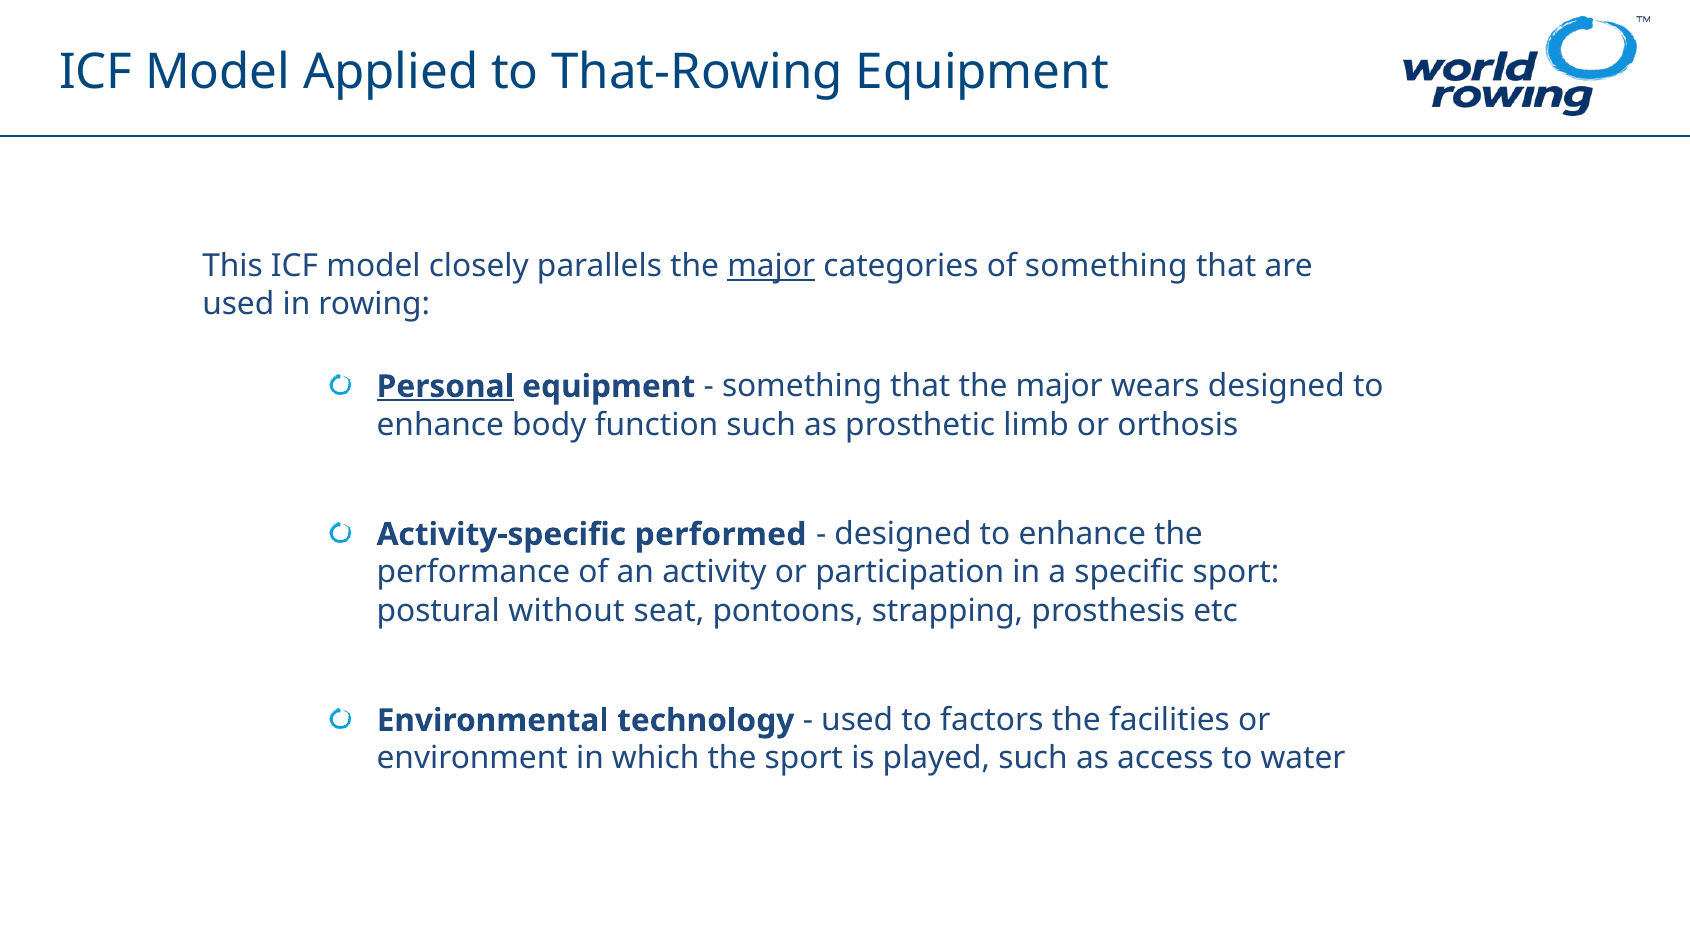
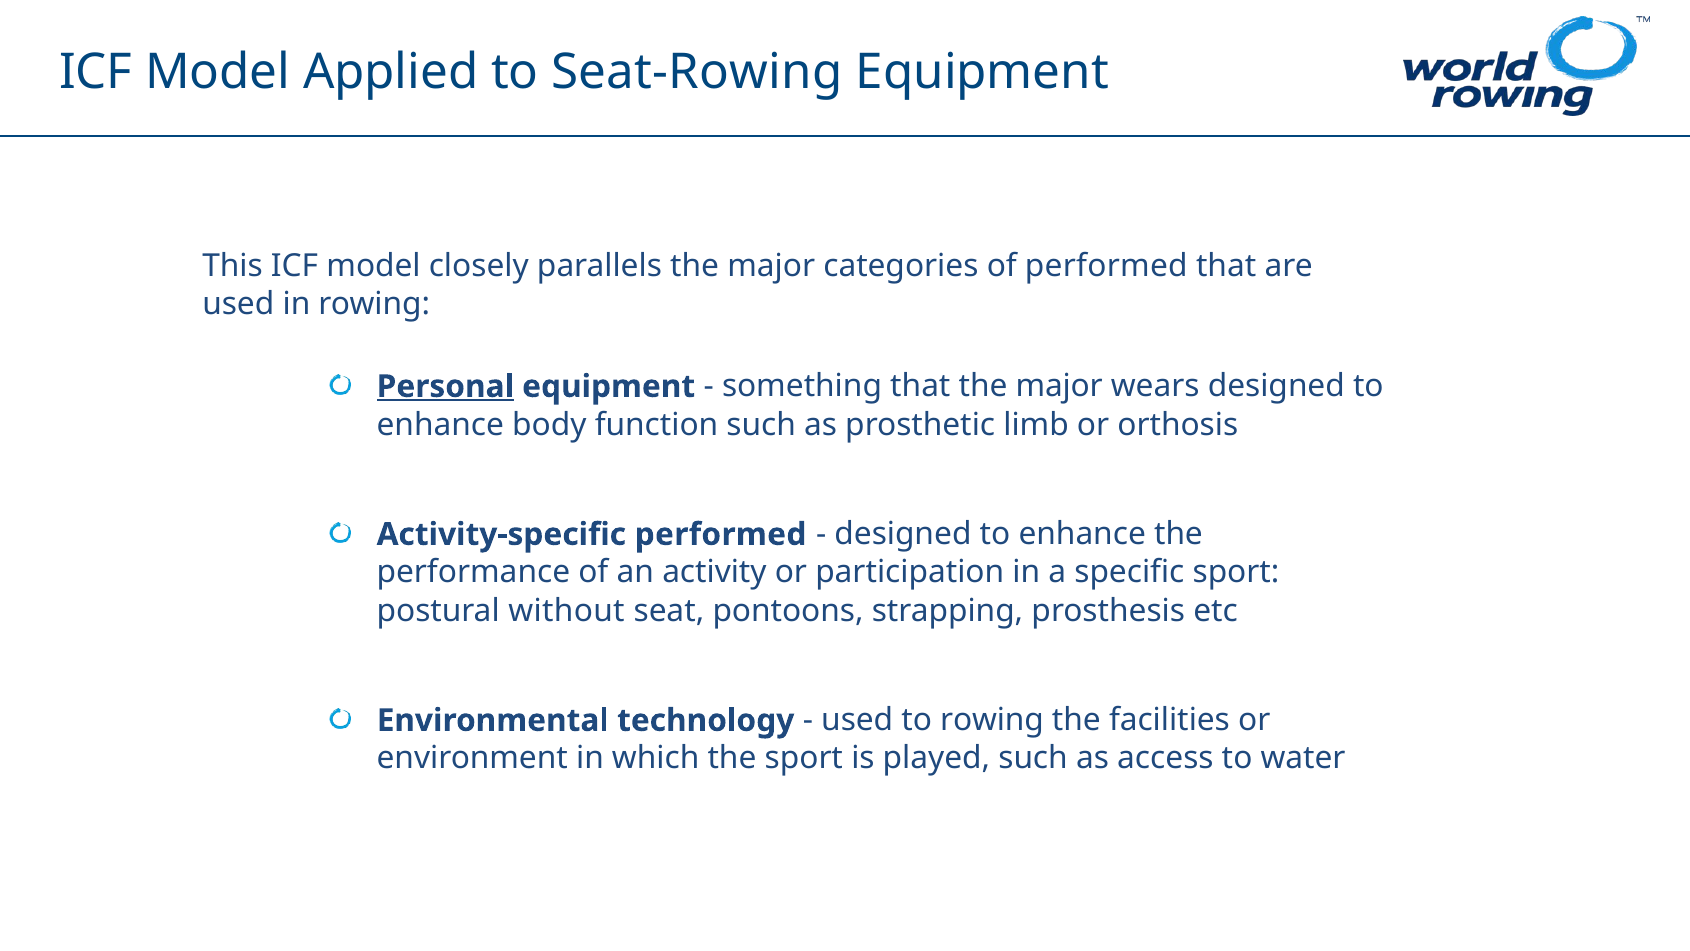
That-Rowing: That-Rowing -> Seat-Rowing
major at (771, 266) underline: present -> none
of something: something -> performed
to factors: factors -> rowing
